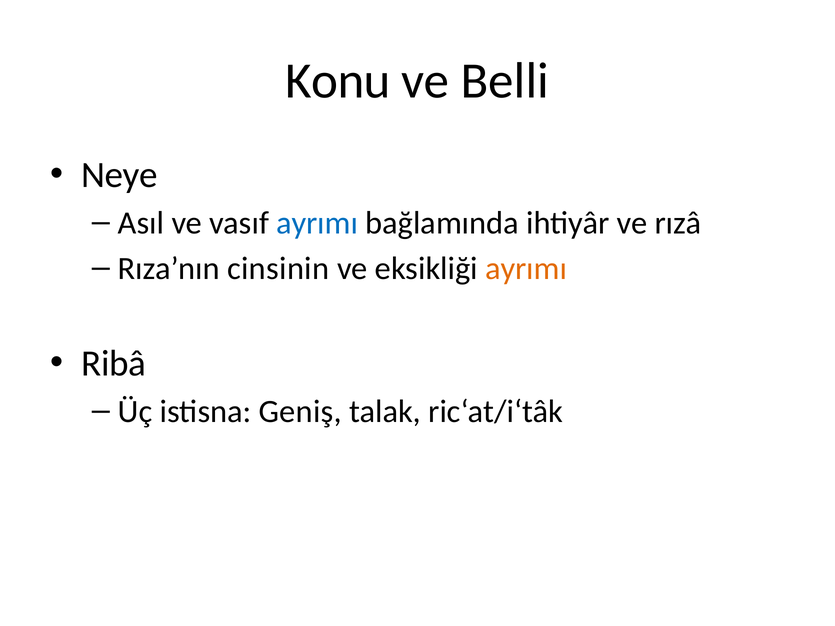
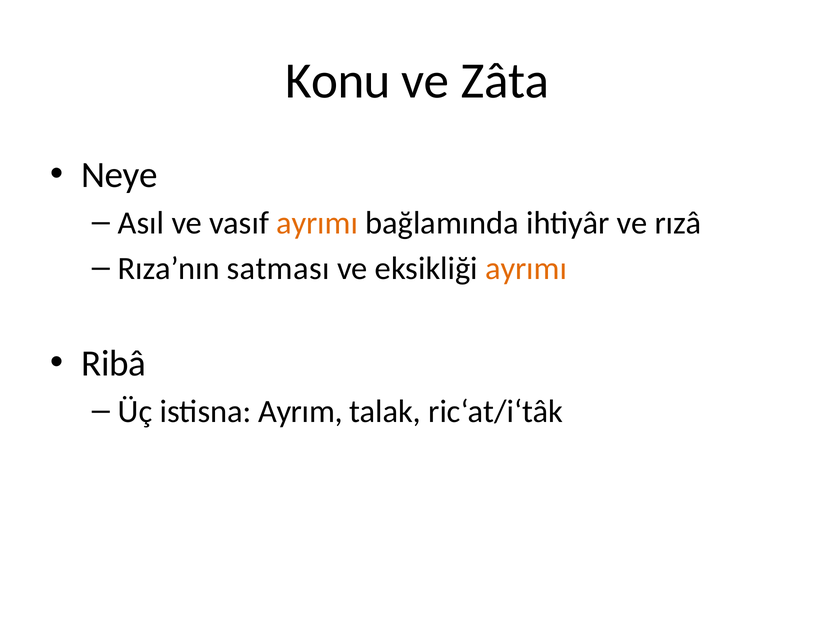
Belli: Belli -> Zâta
ayrımı at (317, 223) colour: blue -> orange
cinsinin: cinsinin -> satması
Geniş: Geniş -> Ayrım
